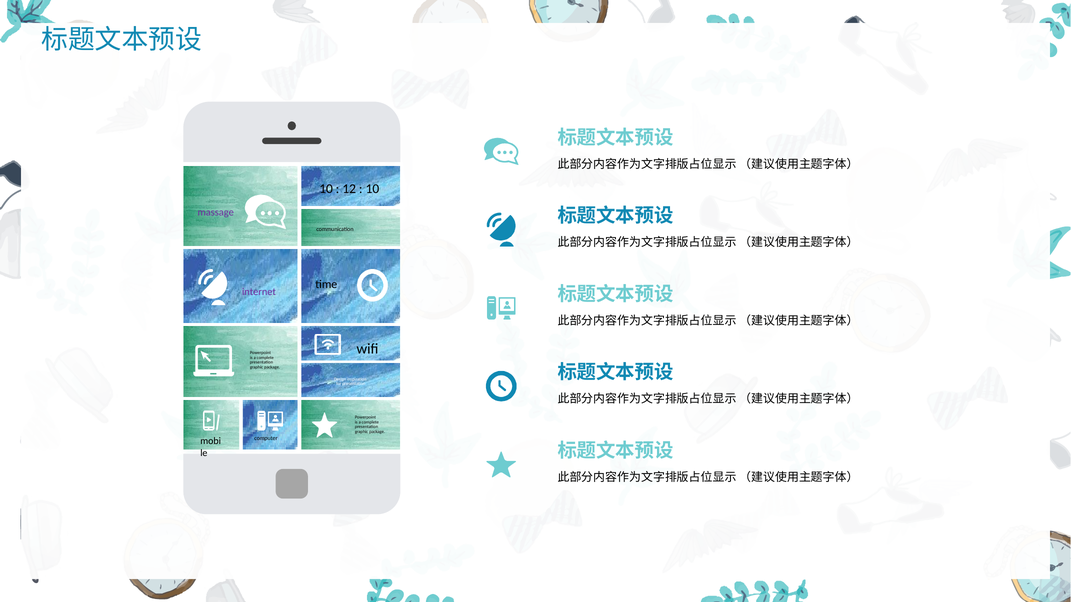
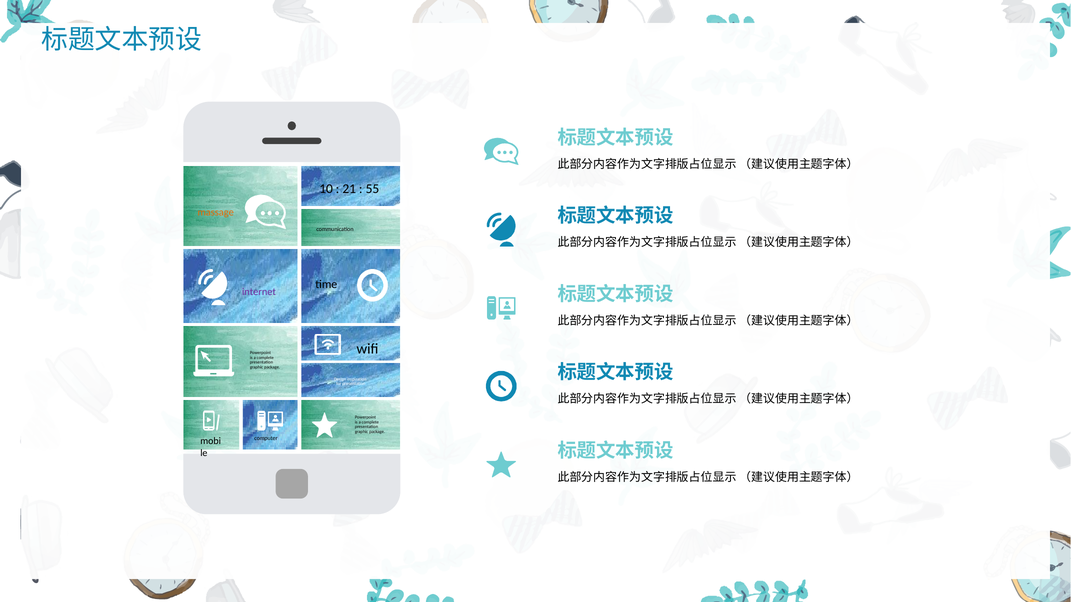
12: 12 -> 21
10 at (372, 189): 10 -> 55
massage colour: purple -> orange
